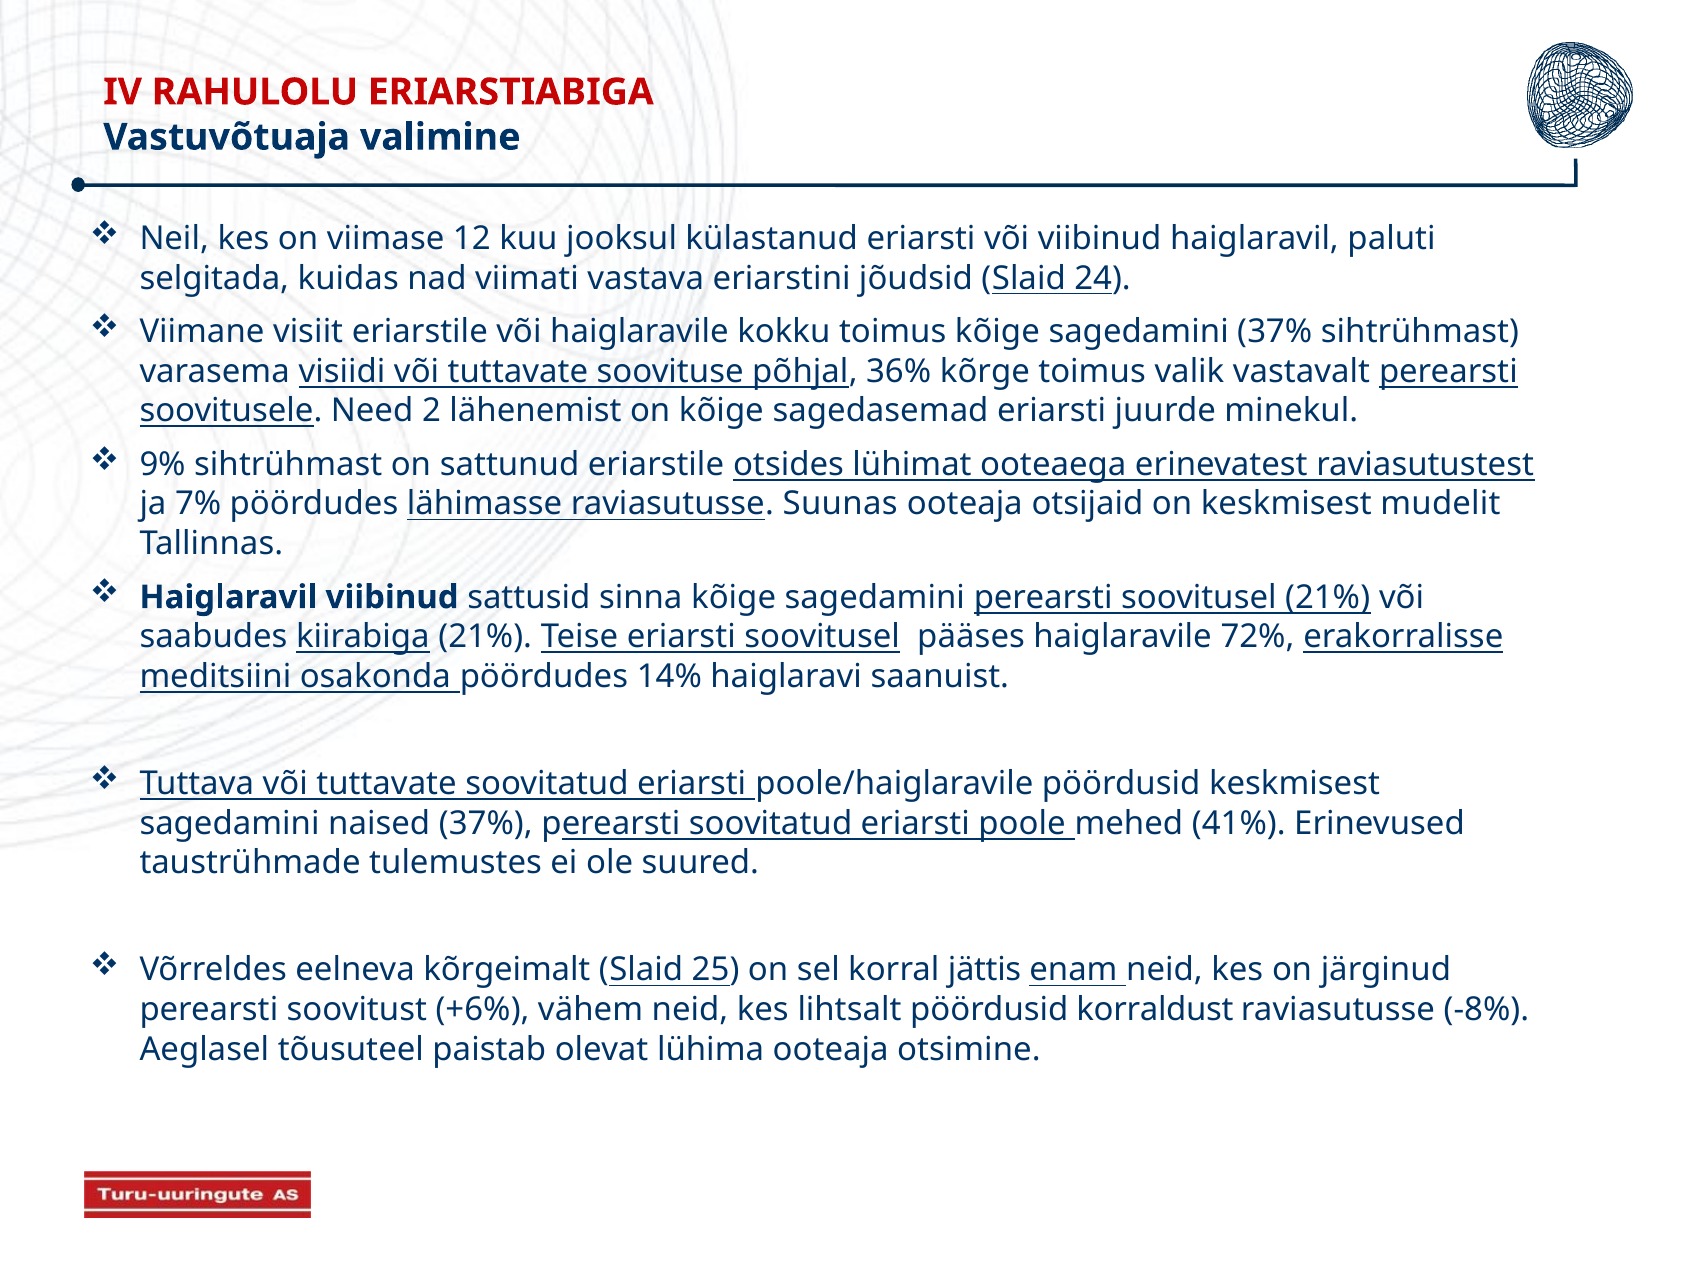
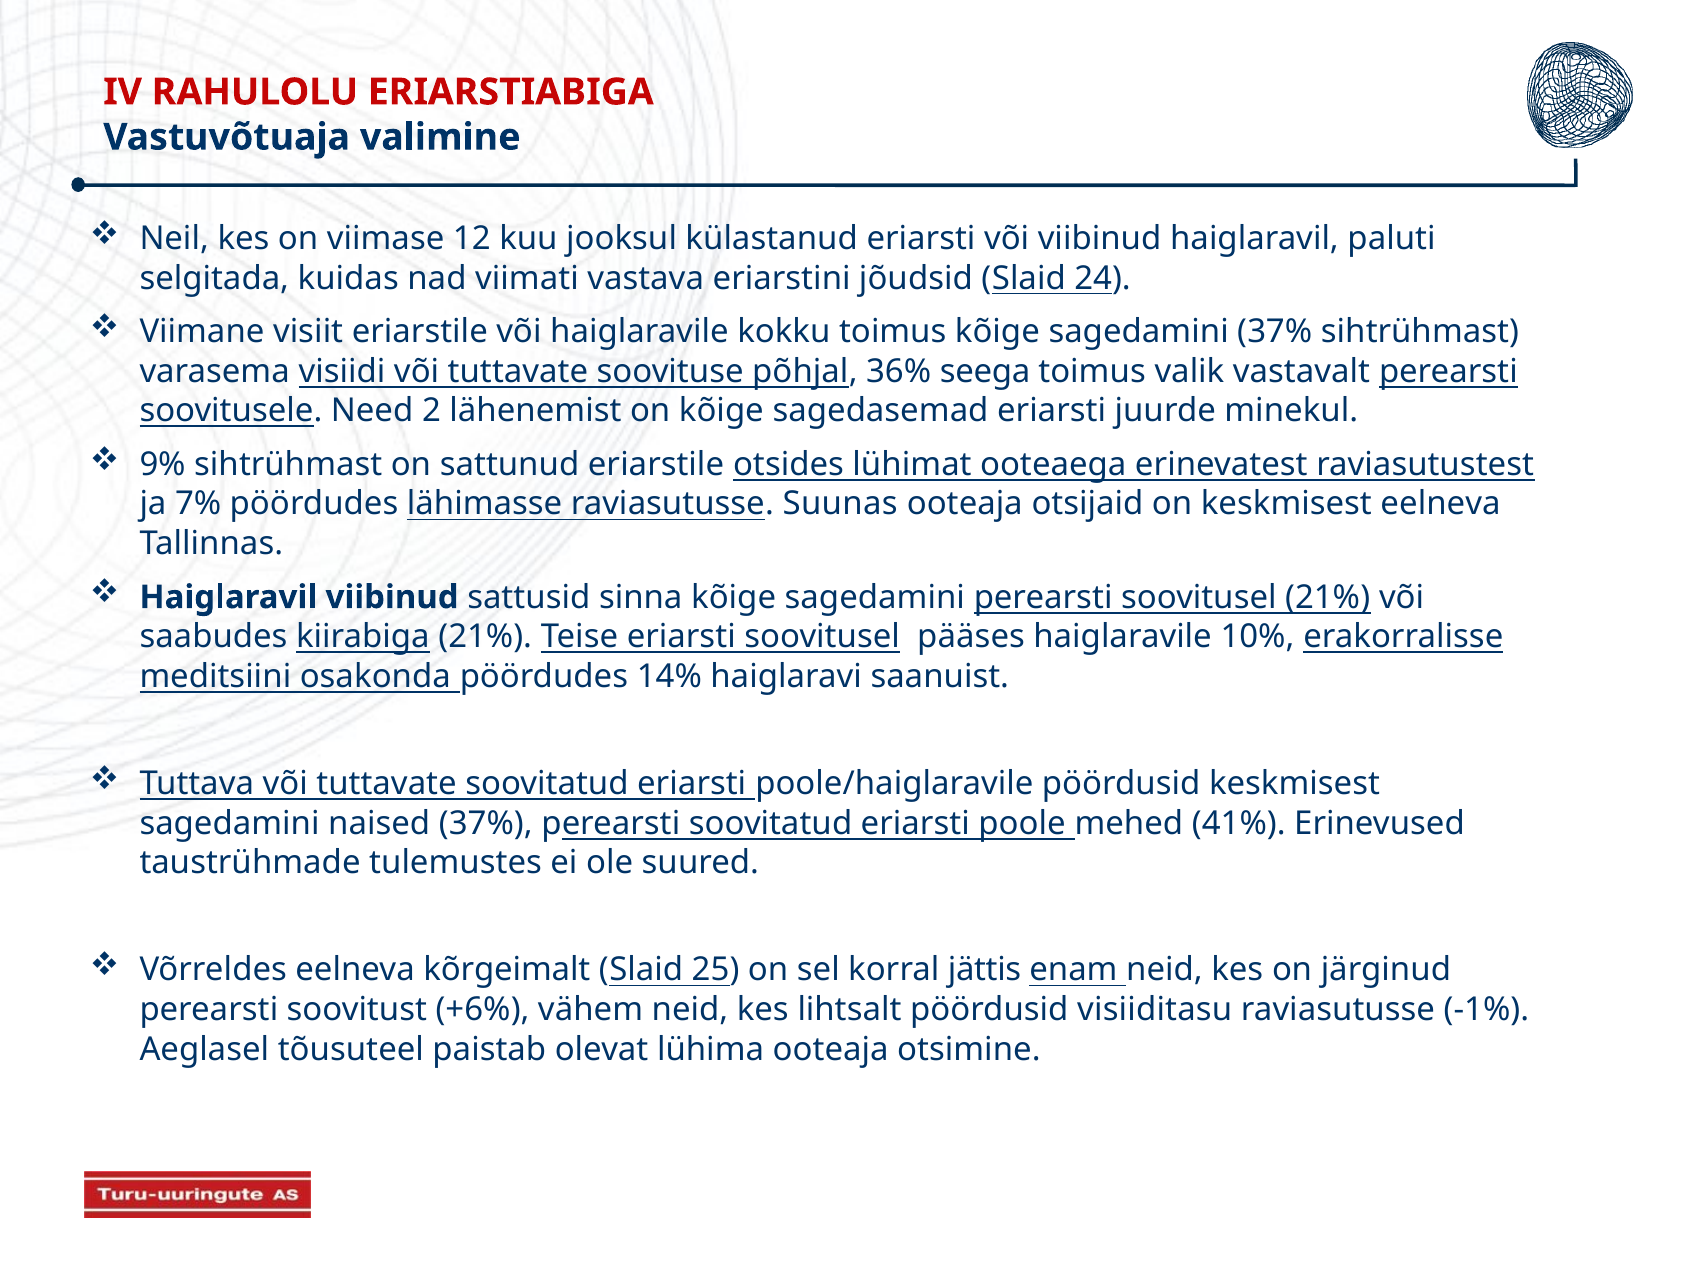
kõrge: kõrge -> seega
keskmisest mudelit: mudelit -> eelneva
72%: 72% -> 10%
korraldust: korraldust -> visiiditasu
-8%: -8% -> -1%
